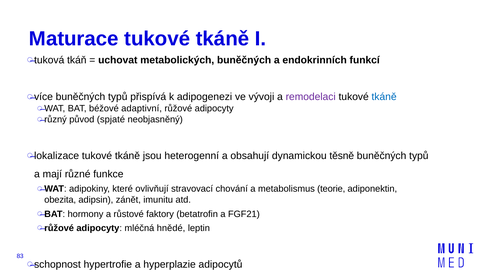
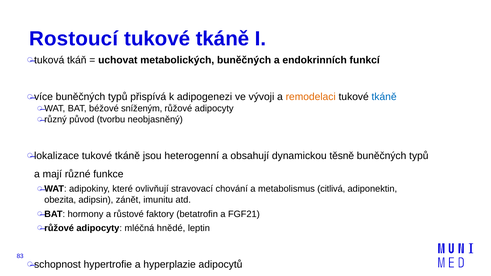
Maturace: Maturace -> Rostoucí
remodelaci colour: purple -> orange
adaptivní: adaptivní -> sníženým
spjaté: spjaté -> tvorbu
teorie: teorie -> citlivá
